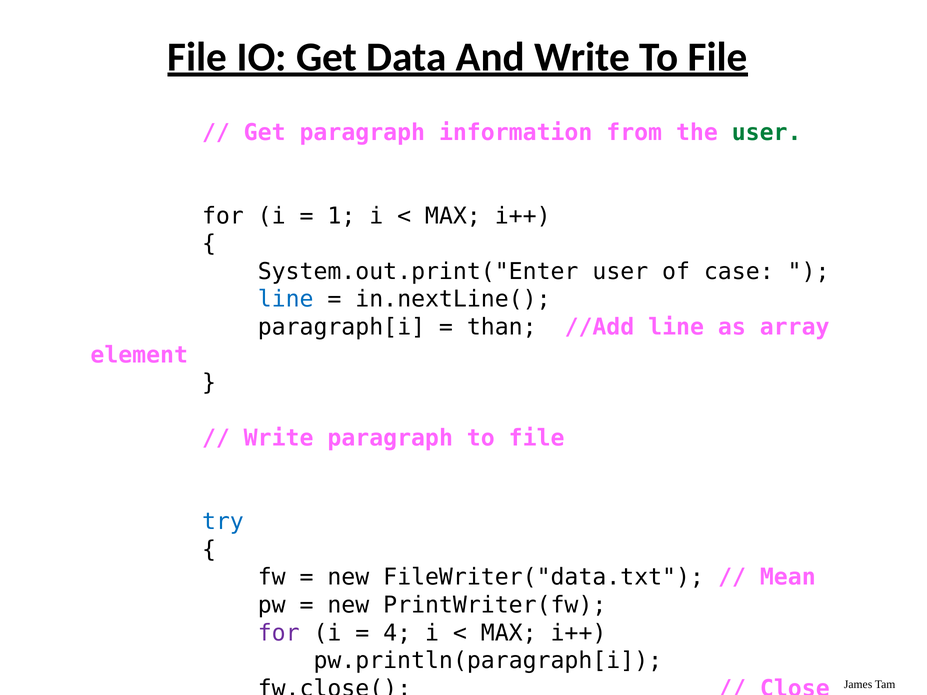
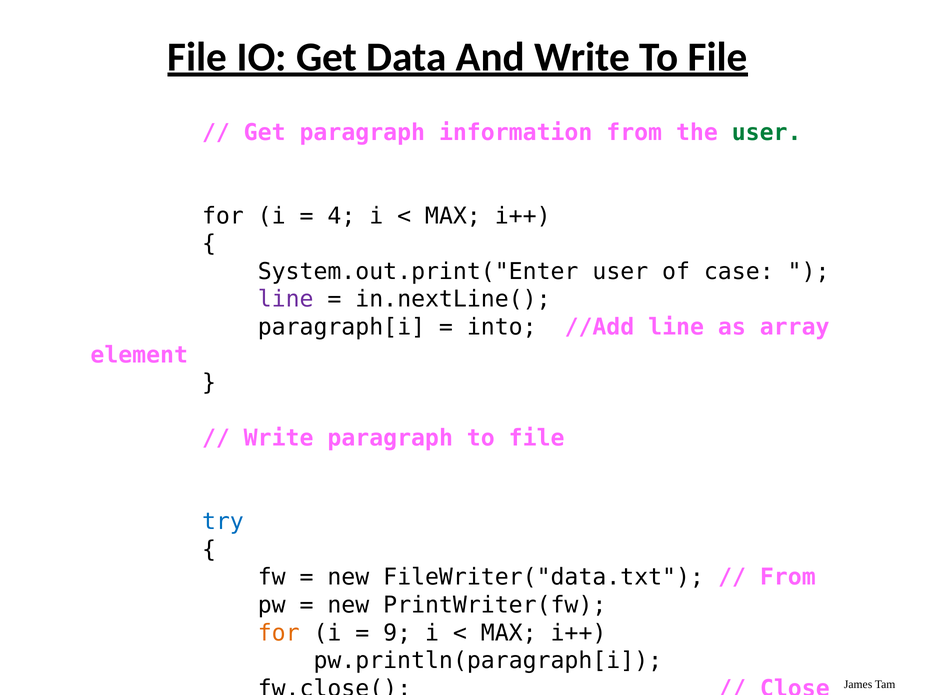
1: 1 -> 4
line at (286, 299) colour: blue -> purple
than: than -> into
Mean at (788, 577): Mean -> From
for at (279, 633) colour: purple -> orange
4: 4 -> 9
